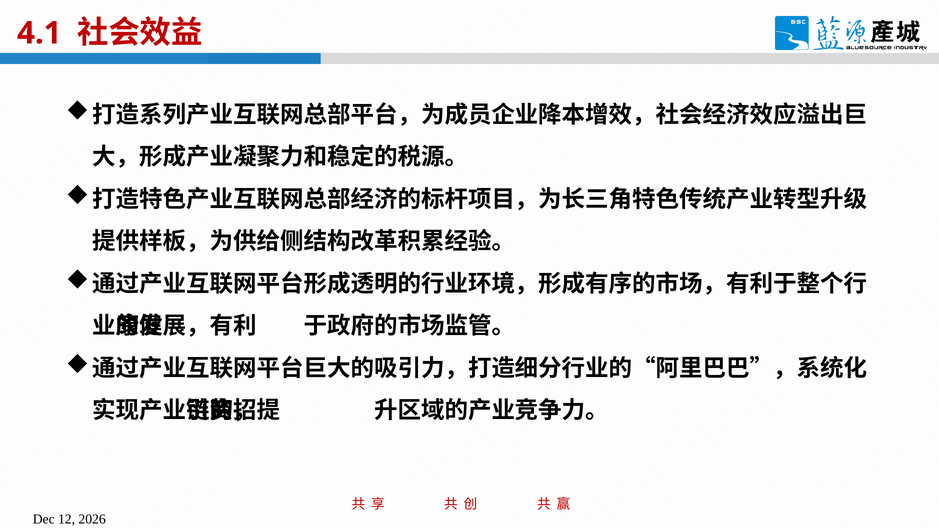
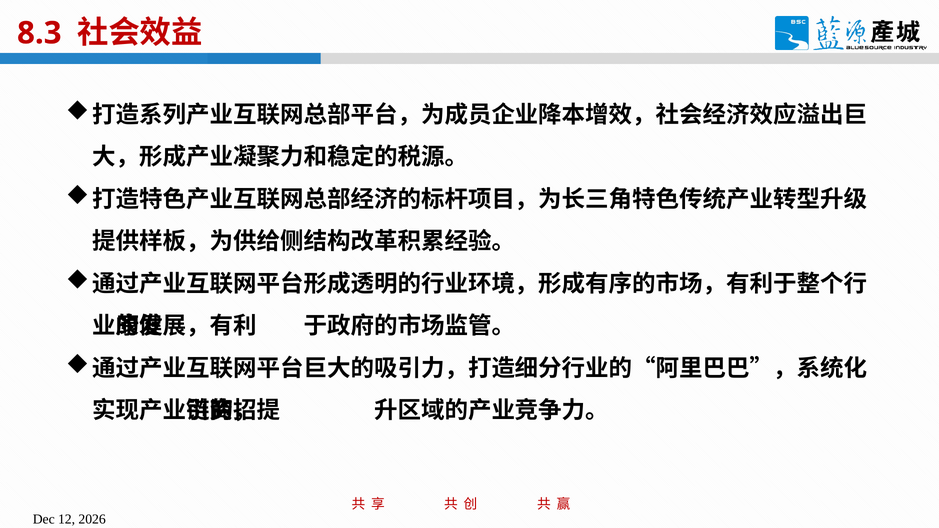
4.1: 4.1 -> 8.3
